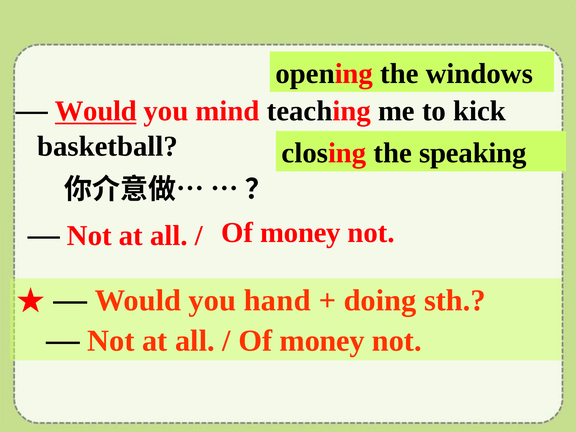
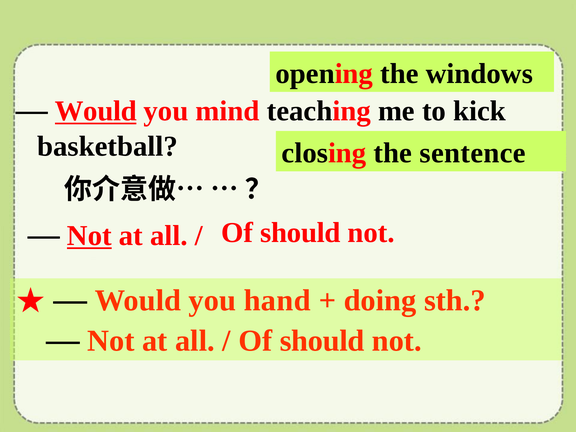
speaking: speaking -> sentence
money at (300, 233): money -> should
Not at (89, 236) underline: none -> present
money at (322, 341): money -> should
